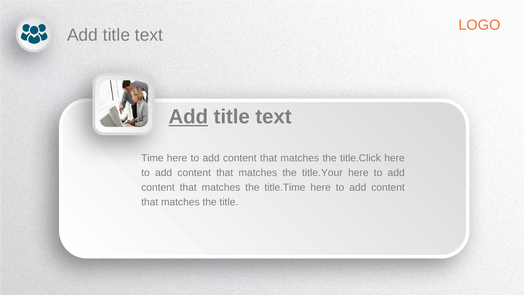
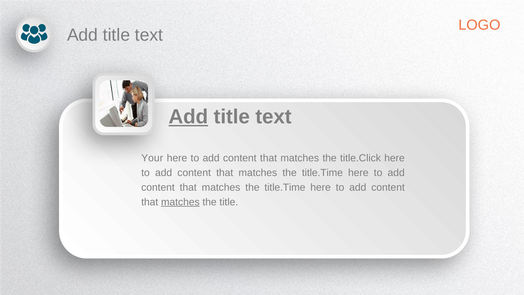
Time: Time -> Your
title.Your at (322, 173): title.Your -> title.Time
matches at (180, 202) underline: none -> present
